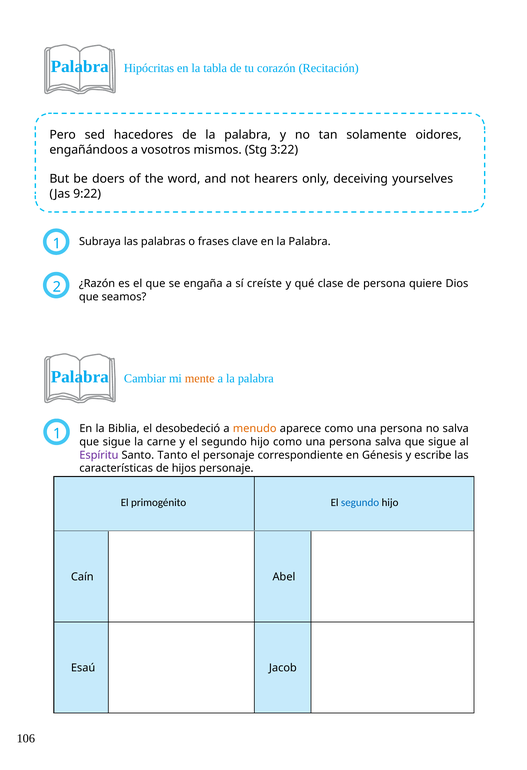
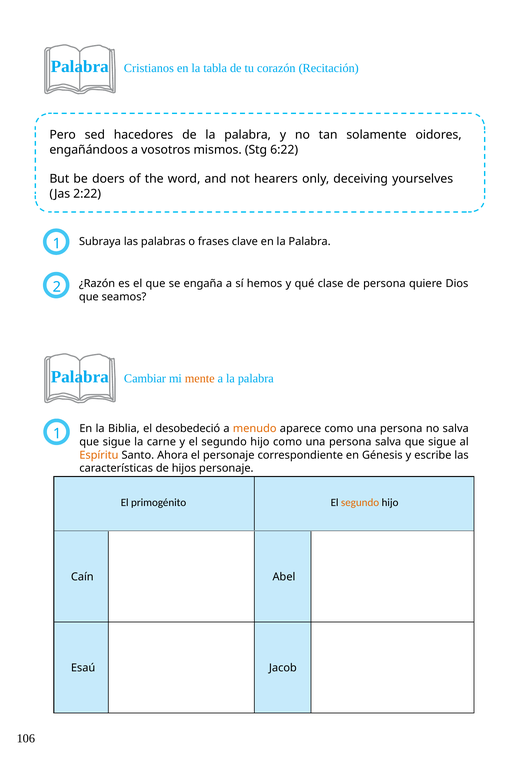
Hipócritas: Hipócritas -> Cristianos
3:22: 3:22 -> 6:22
9:22: 9:22 -> 2:22
creíste: creíste -> hemos
Espíritu colour: purple -> orange
Tanto: Tanto -> Ahora
segundo at (360, 503) colour: blue -> orange
